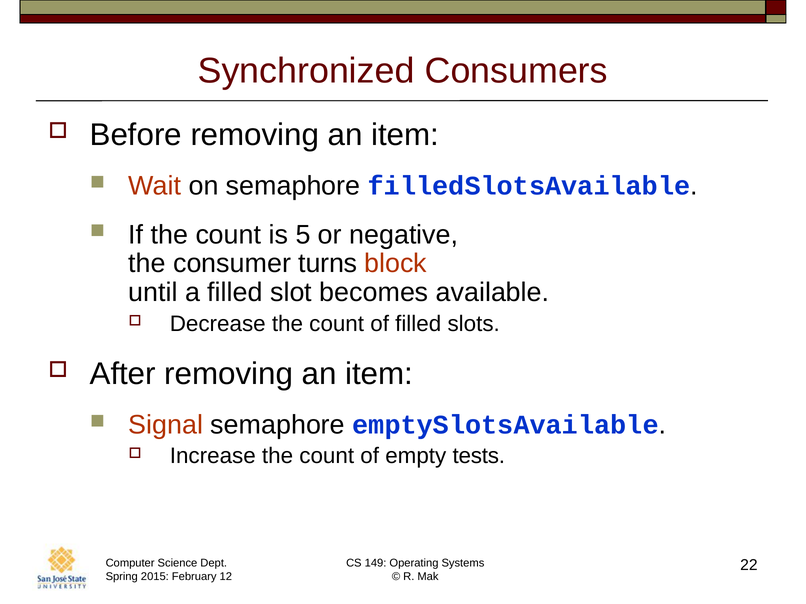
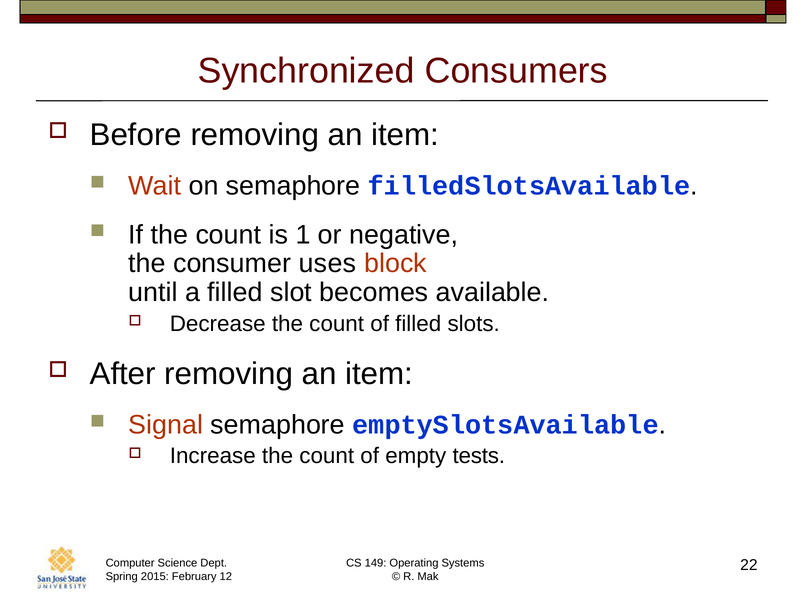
5: 5 -> 1
turns: turns -> uses
